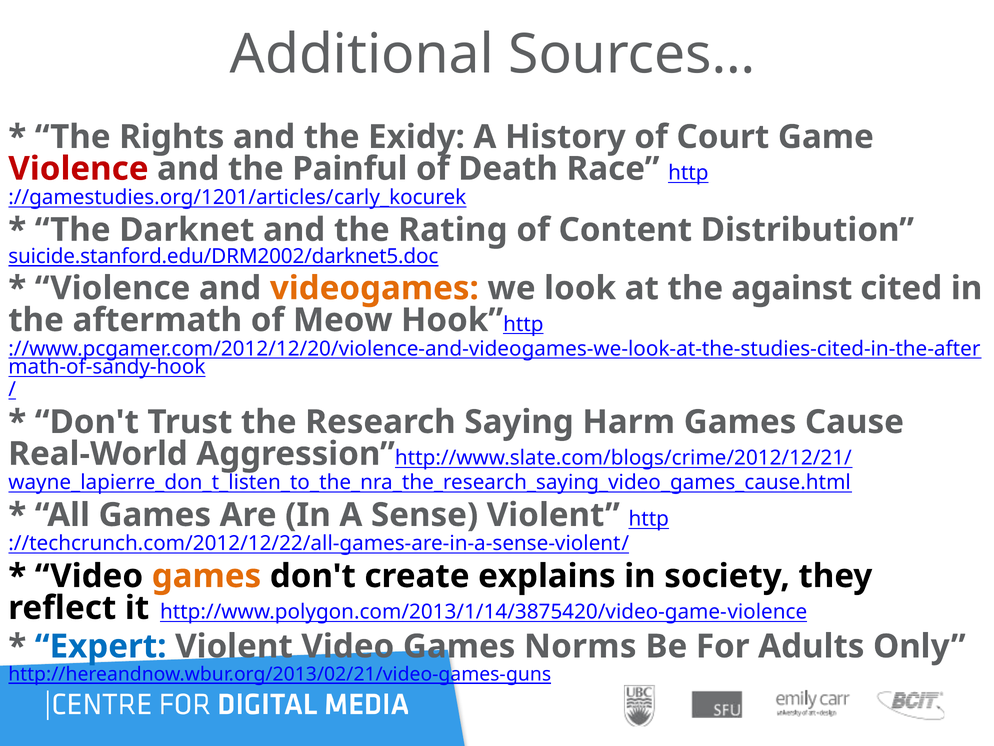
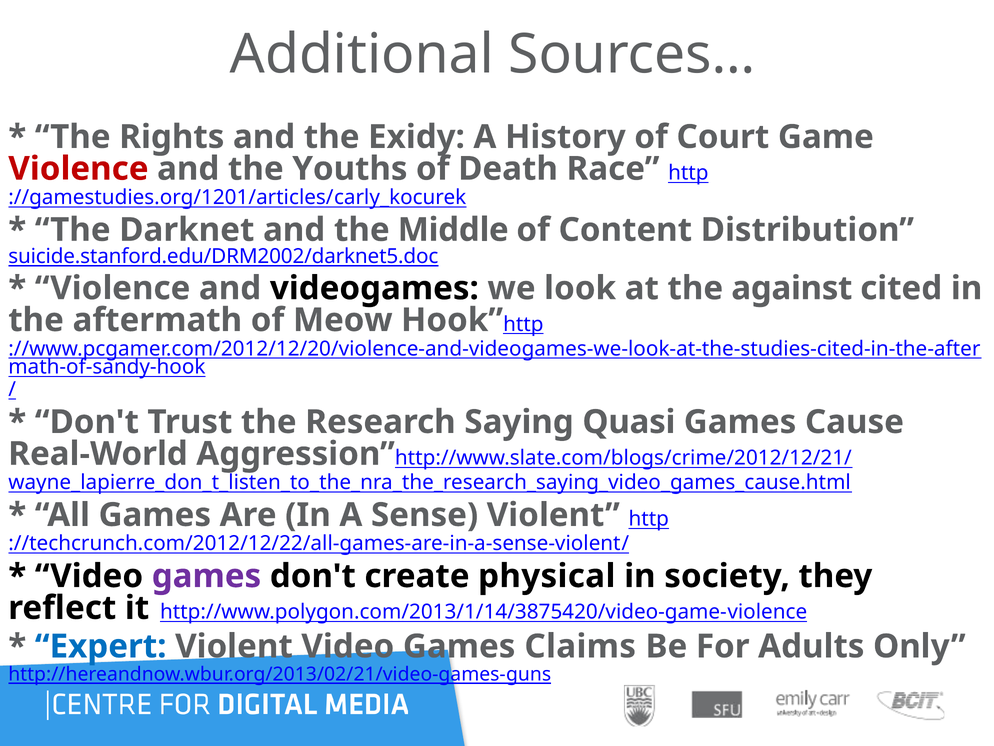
Painful: Painful -> Youths
Rating: Rating -> Middle
videogames colour: orange -> black
Harm: Harm -> Quasi
games at (206, 576) colour: orange -> purple
explains: explains -> physical
Norms: Norms -> Claims
